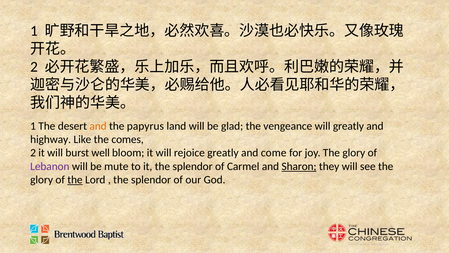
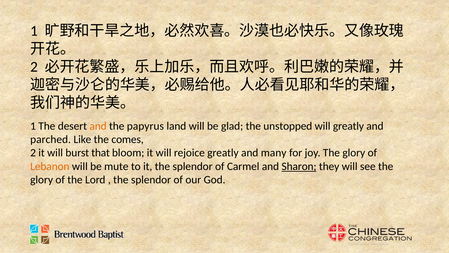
vengeance: vengeance -> unstopped
highway: highway -> parched
well: well -> that
come: come -> many
Lebanon colour: purple -> orange
the at (75, 180) underline: present -> none
